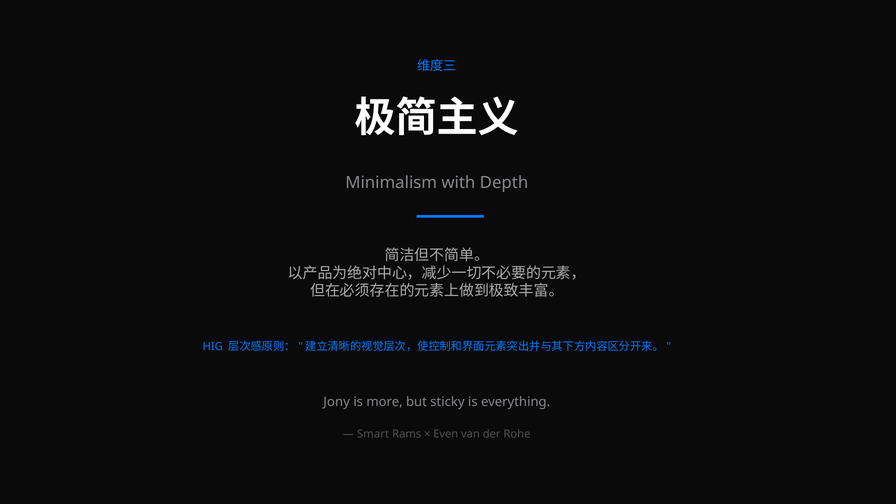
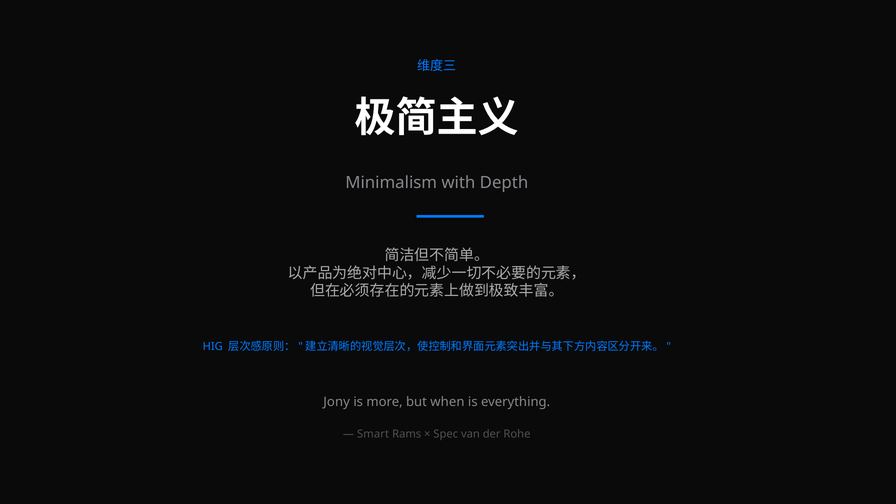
sticky: sticky -> when
Even: Even -> Spec
